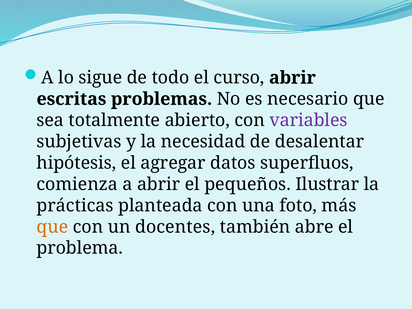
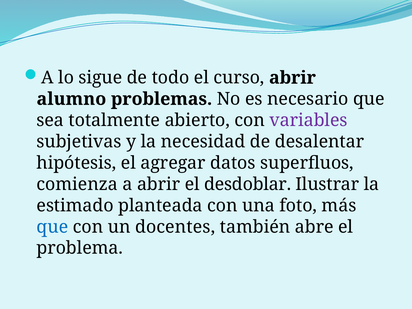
escritas: escritas -> alumno
pequeños: pequeños -> desdoblar
prácticas: prácticas -> estimado
que at (52, 227) colour: orange -> blue
